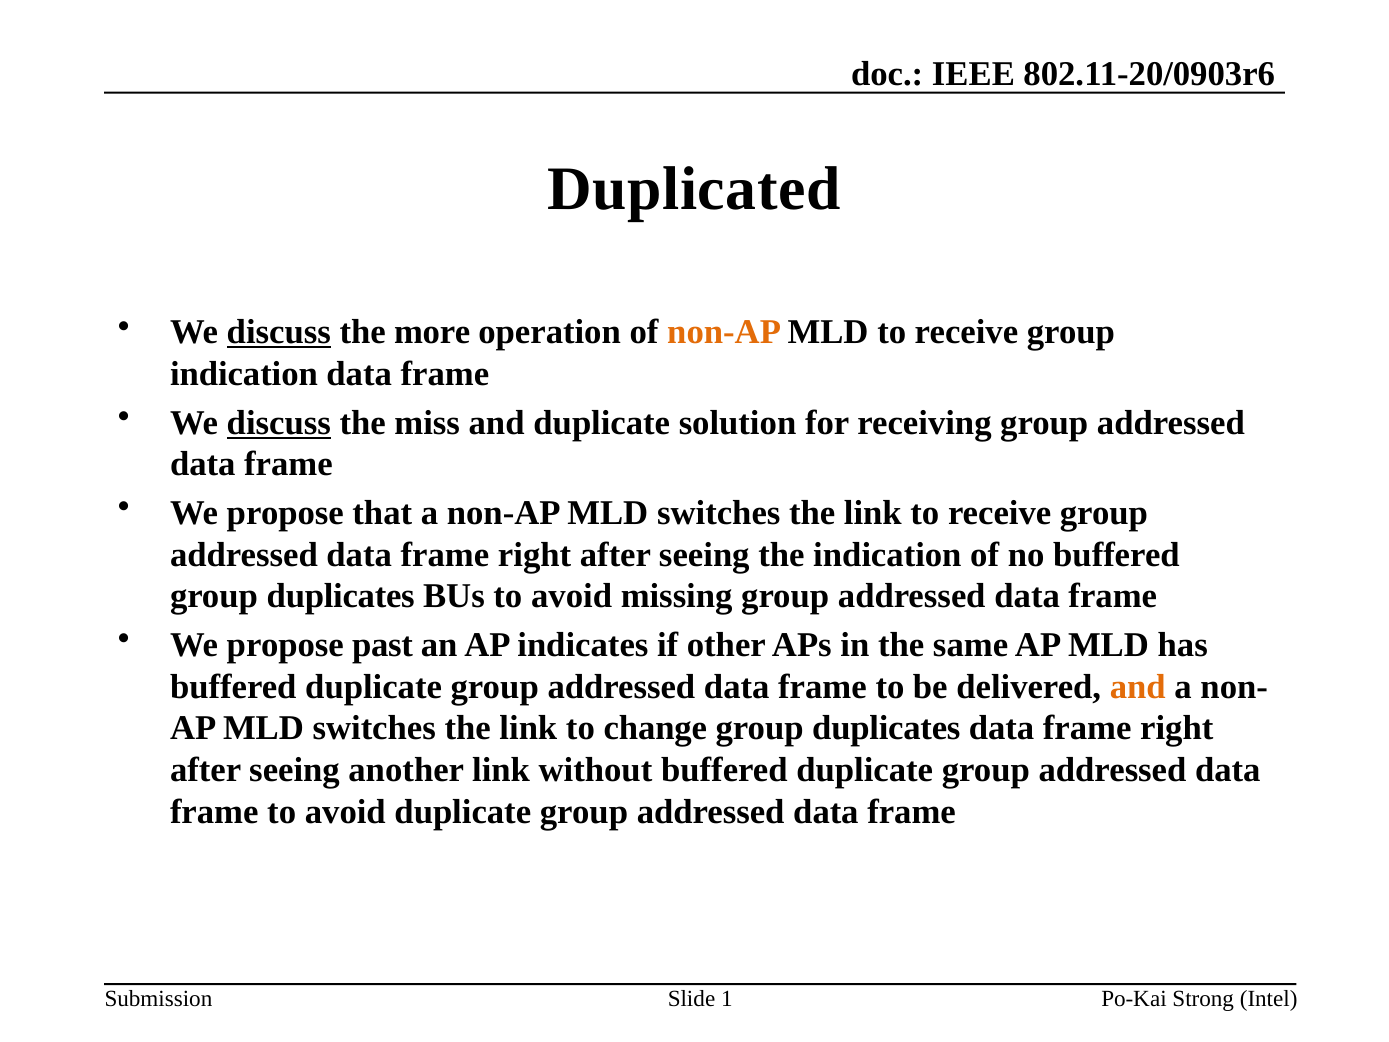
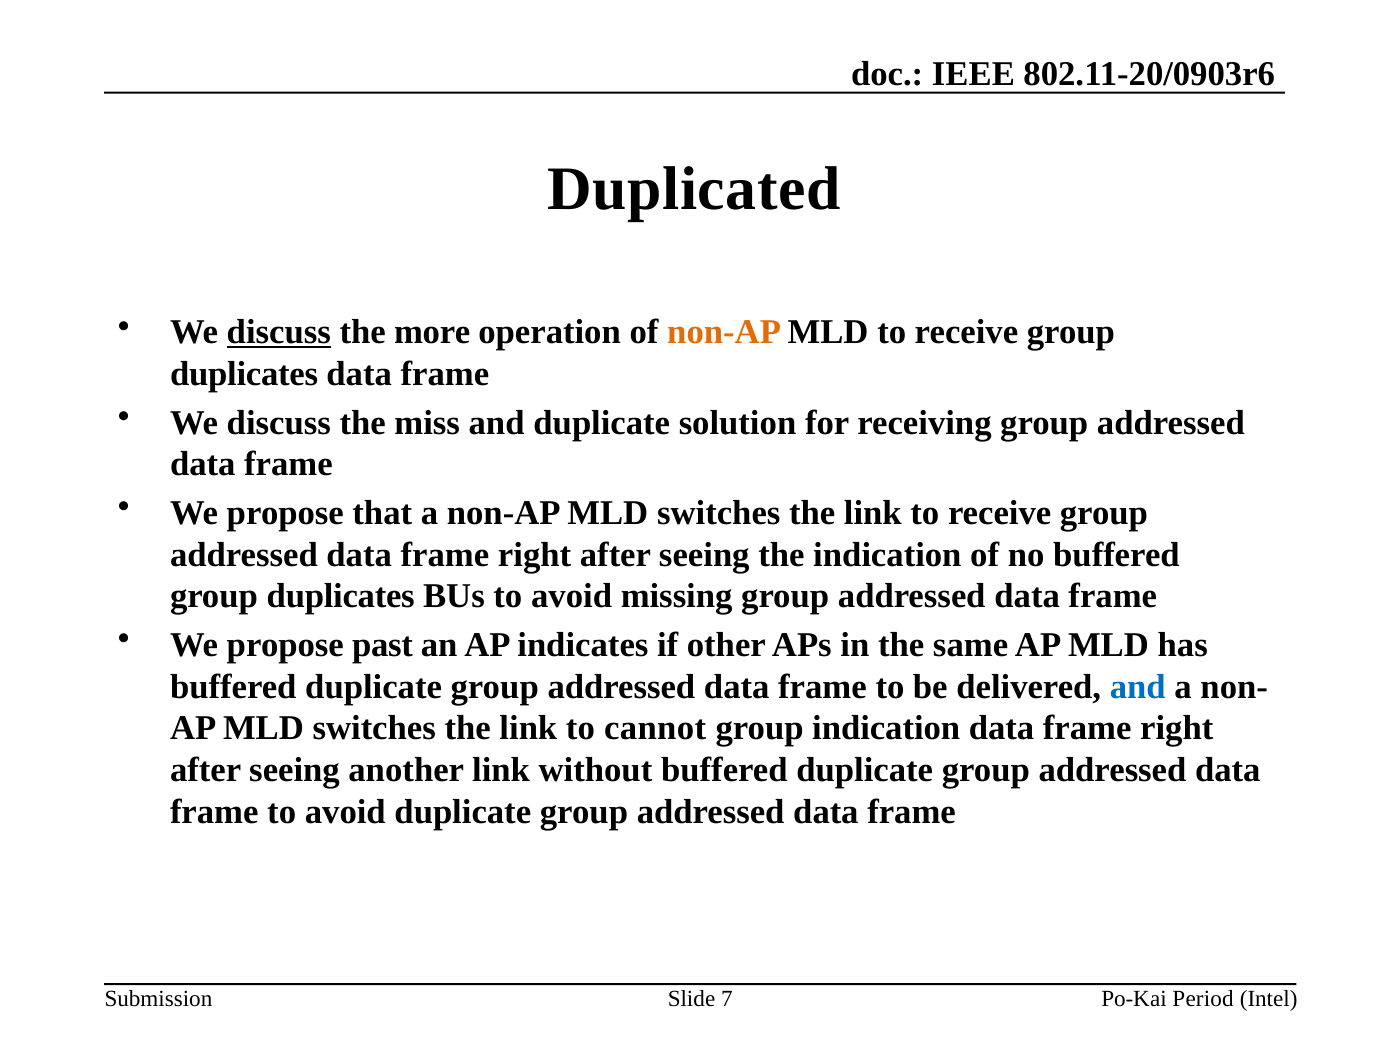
indication at (244, 374): indication -> duplicates
discuss at (279, 423) underline: present -> none
and at (1138, 687) colour: orange -> blue
change: change -> cannot
duplicates at (886, 728): duplicates -> indication
1: 1 -> 7
Strong: Strong -> Period
